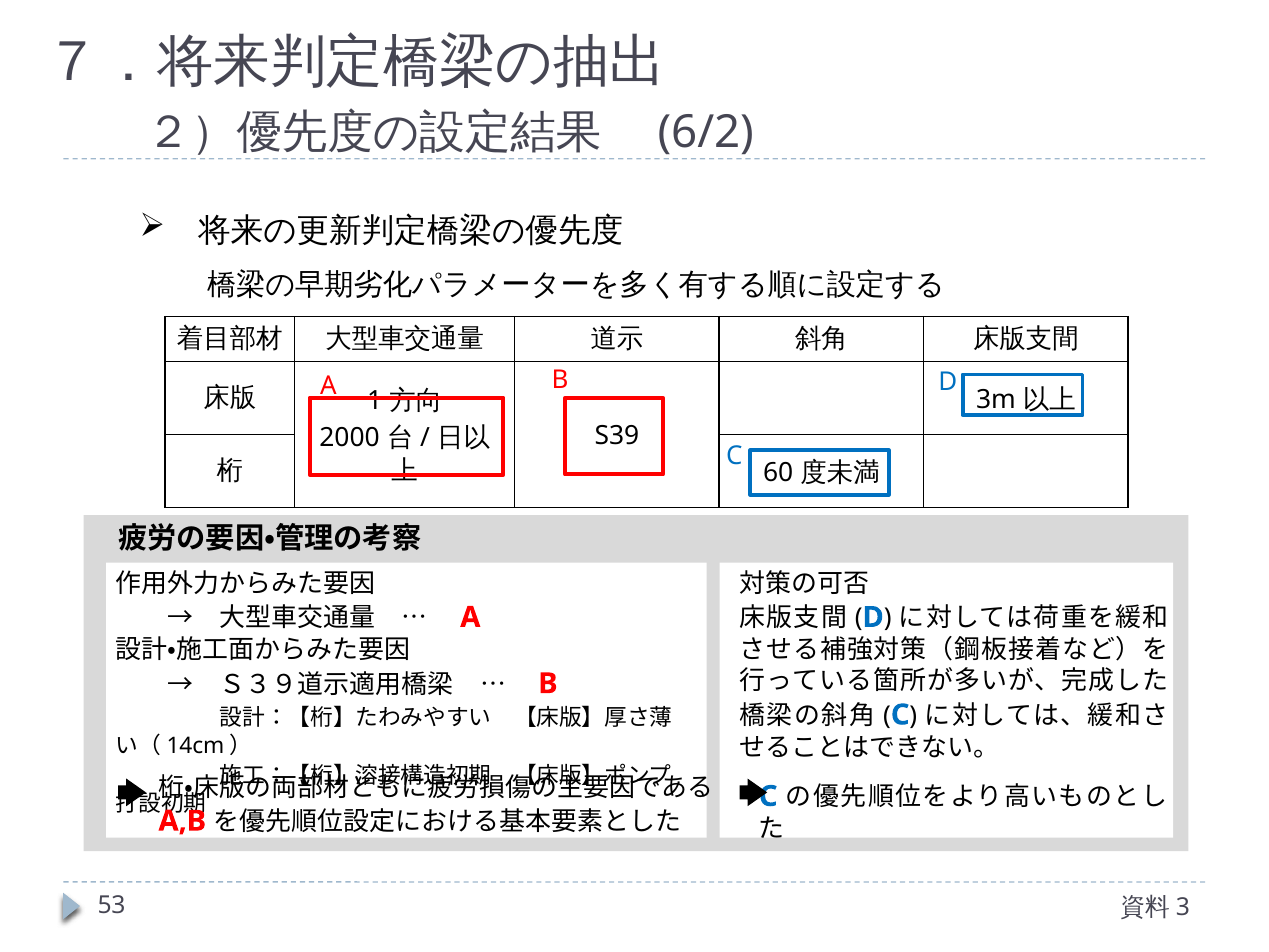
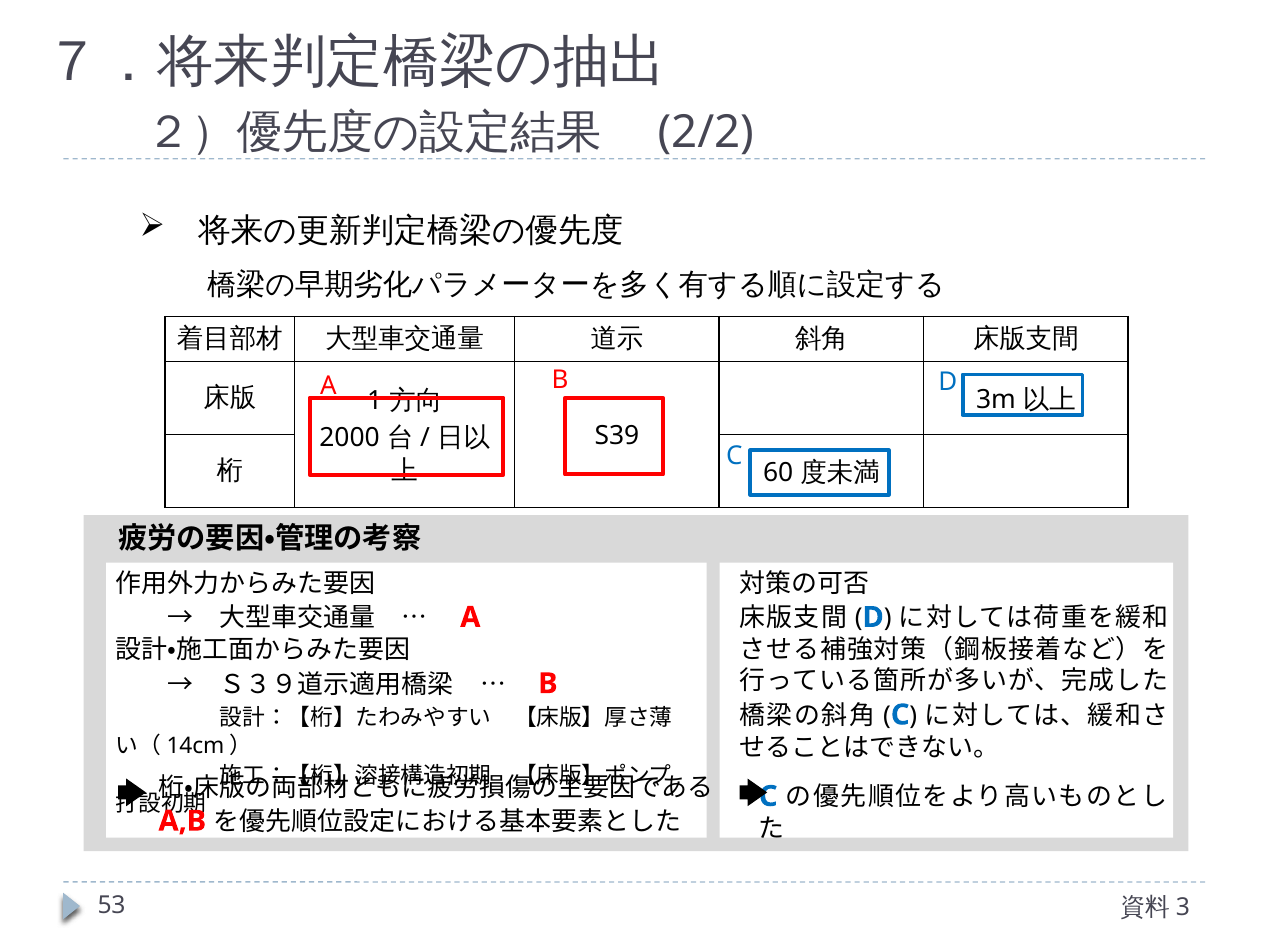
6/2: 6/2 -> 2/2
